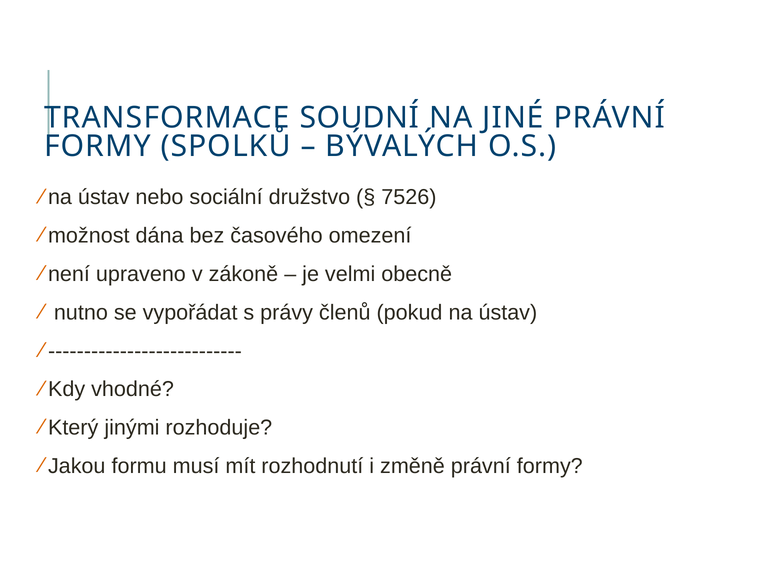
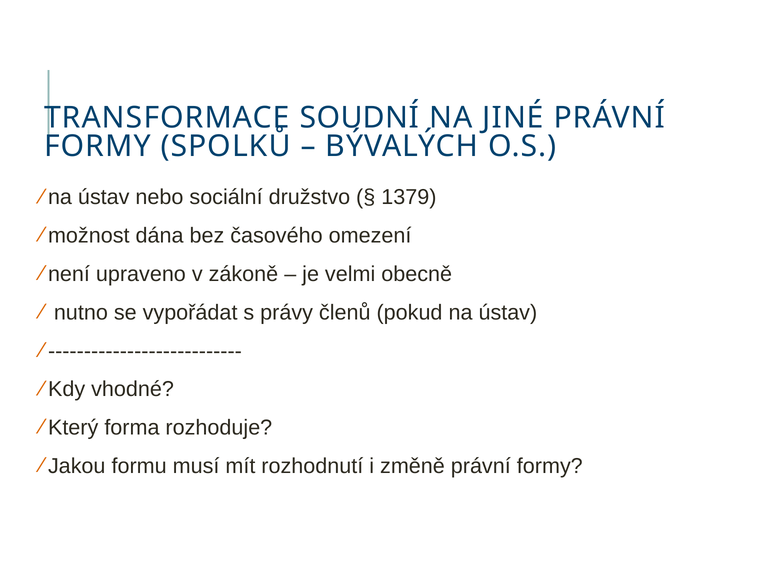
7526: 7526 -> 1379
jinými: jinými -> forma
